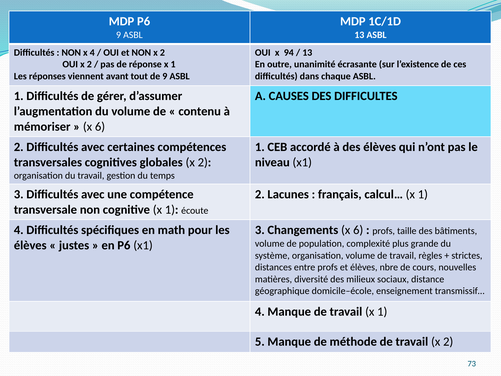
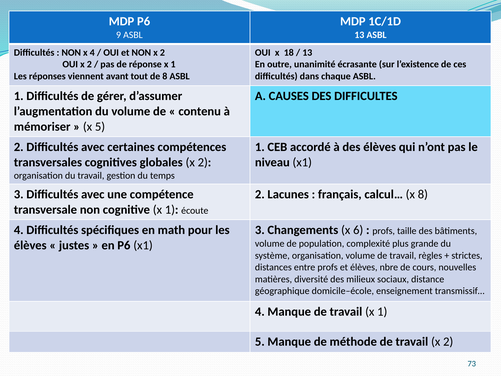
94: 94 -> 18
de 9: 9 -> 8
6 at (100, 127): 6 -> 5
calcul… x 1: 1 -> 8
